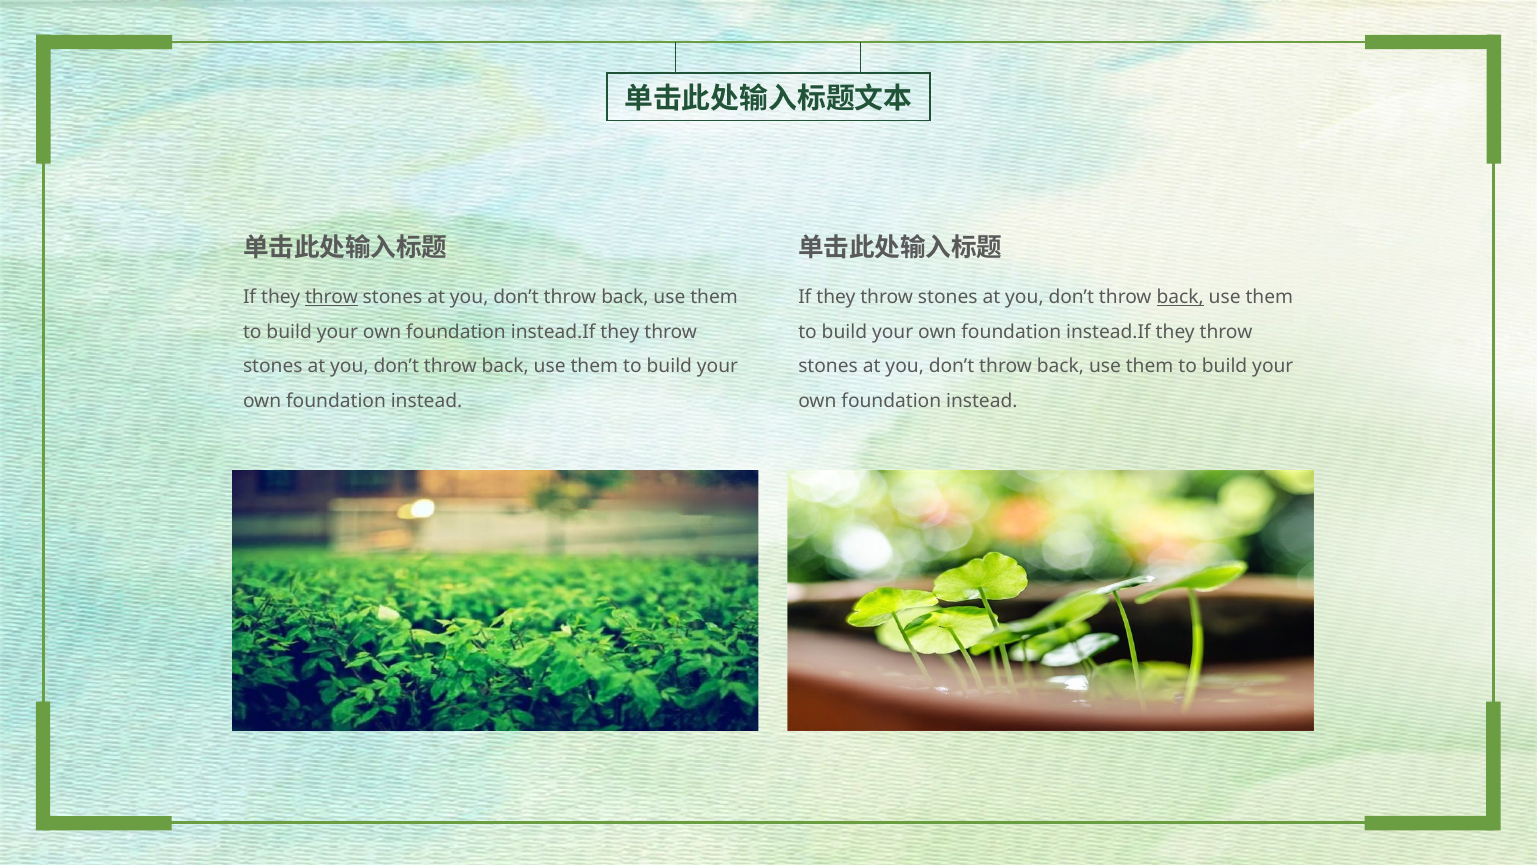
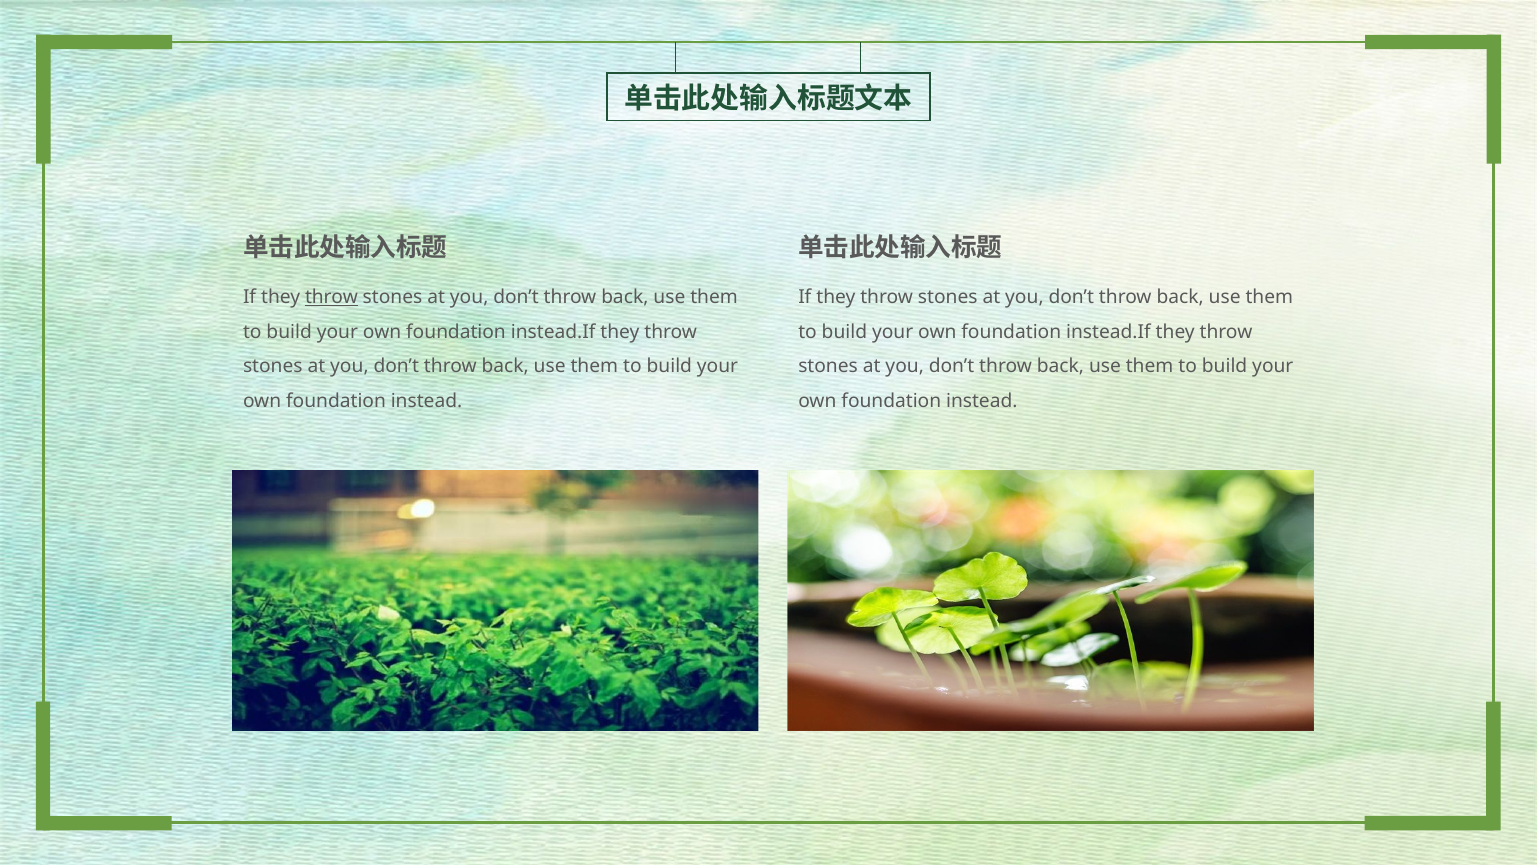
back at (1180, 297) underline: present -> none
